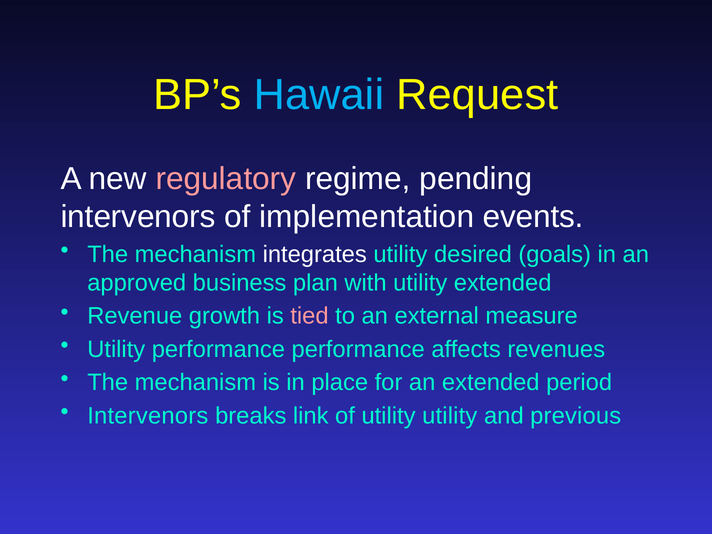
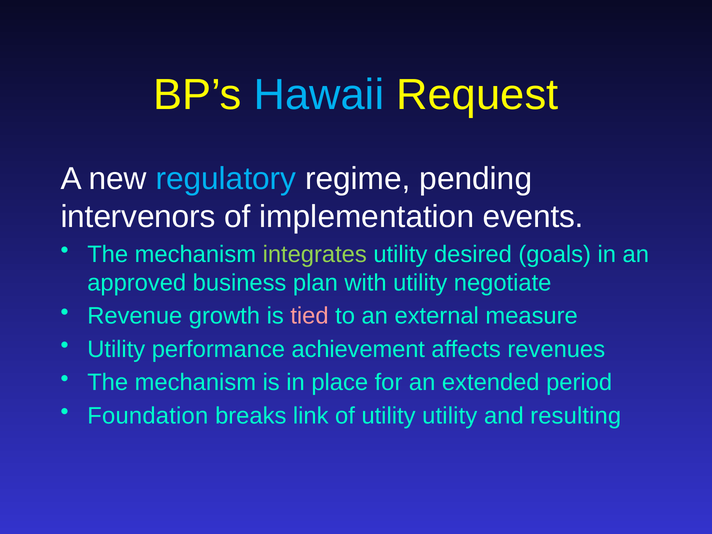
regulatory colour: pink -> light blue
integrates colour: white -> light green
utility extended: extended -> negotiate
performance performance: performance -> achievement
Intervenors at (148, 416): Intervenors -> Foundation
previous: previous -> resulting
